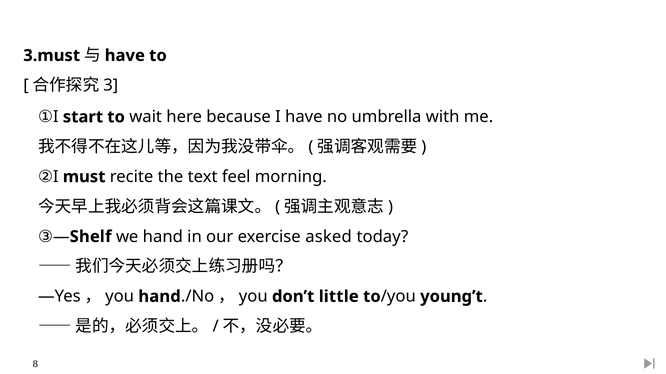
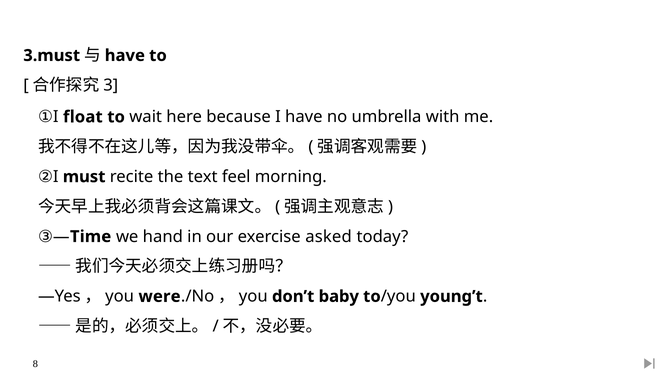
start: start -> float
Shelf: Shelf -> Time
—Yes，you hand: hand -> were
little: little -> baby
